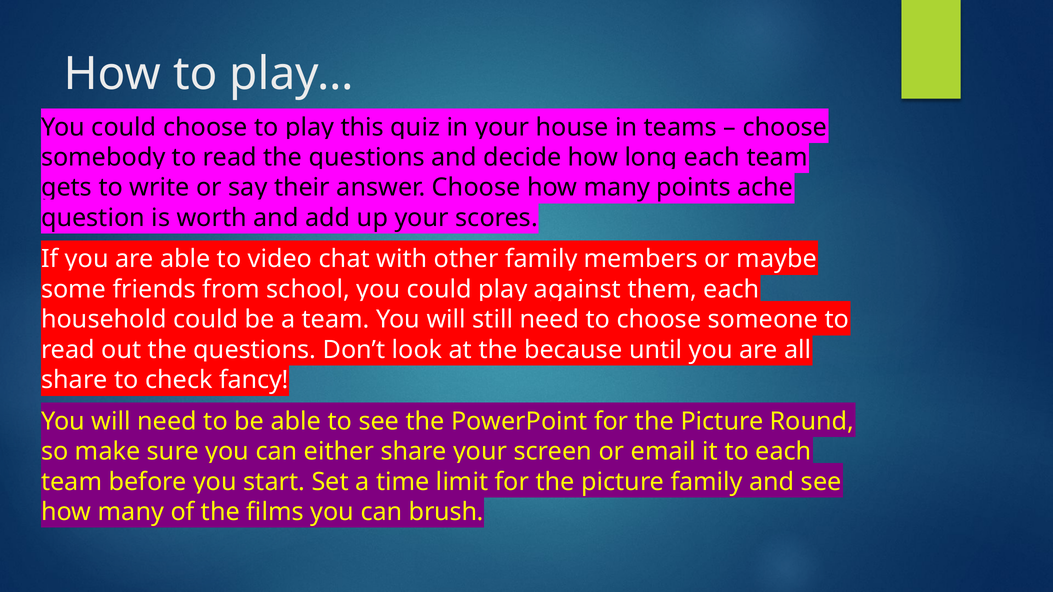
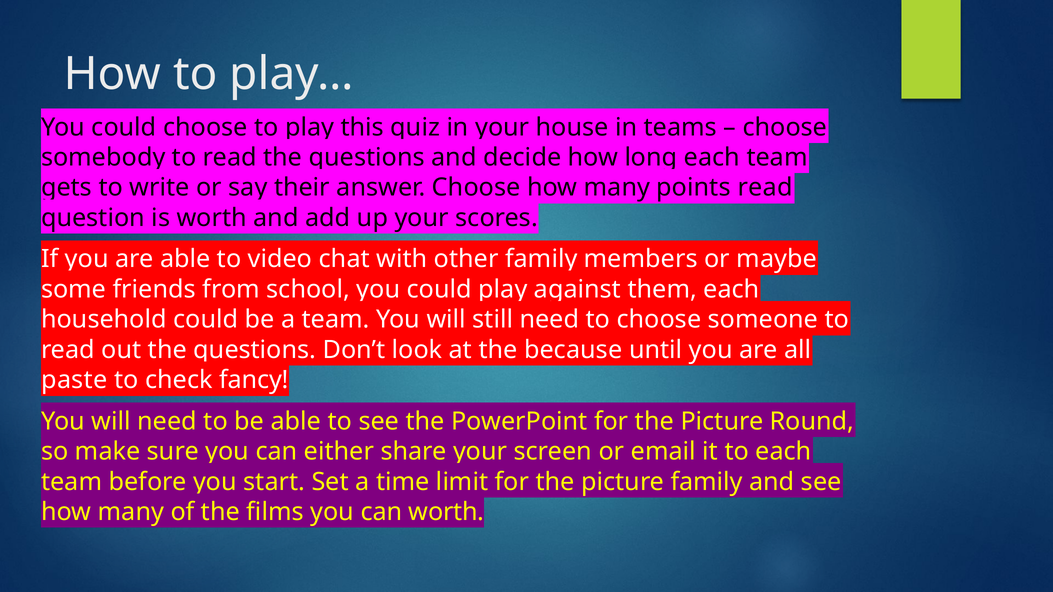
points ache: ache -> read
share at (74, 380): share -> paste
can brush: brush -> worth
